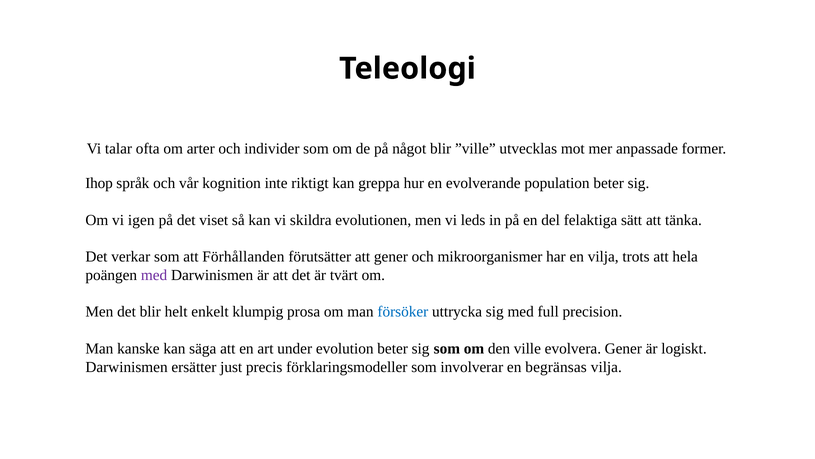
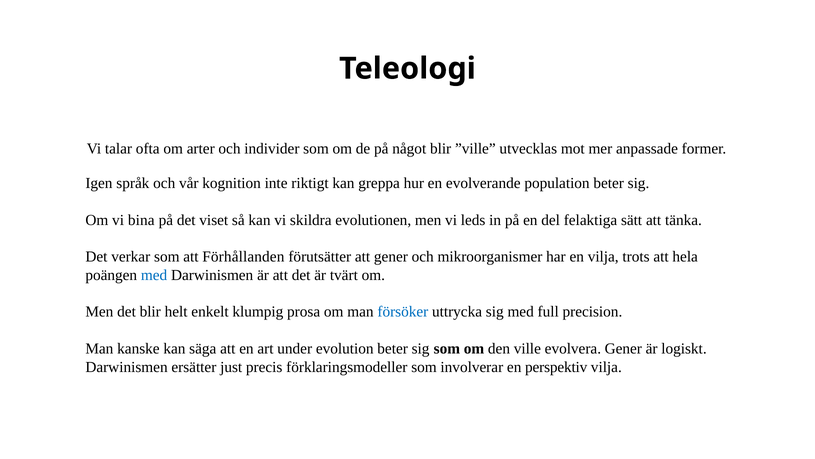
Ihop: Ihop -> Igen
igen: igen -> bina
med at (154, 275) colour: purple -> blue
begränsas: begränsas -> perspektiv
